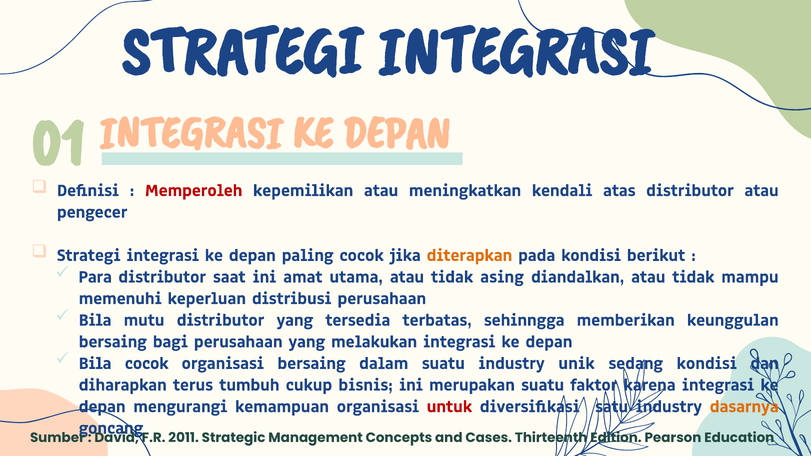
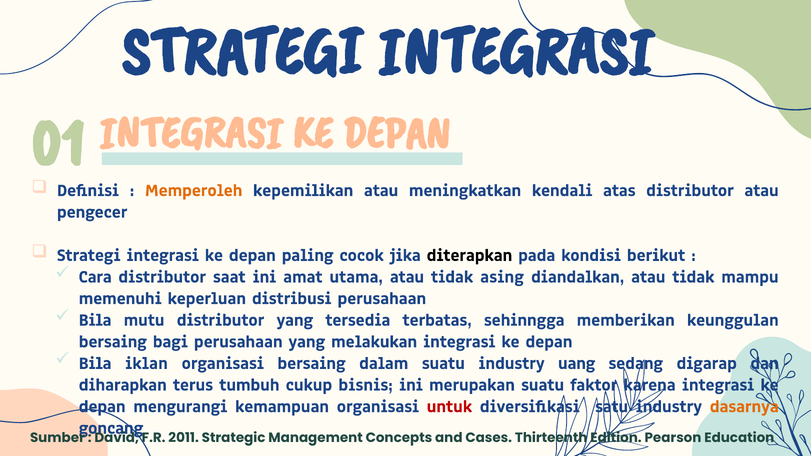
Memperoleh colour: red -> orange
diterapkan colour: orange -> black
Para: Para -> Cara
Bila cocok: cocok -> iklan
unik: unik -> uang
sedang kondisi: kondisi -> digarap
